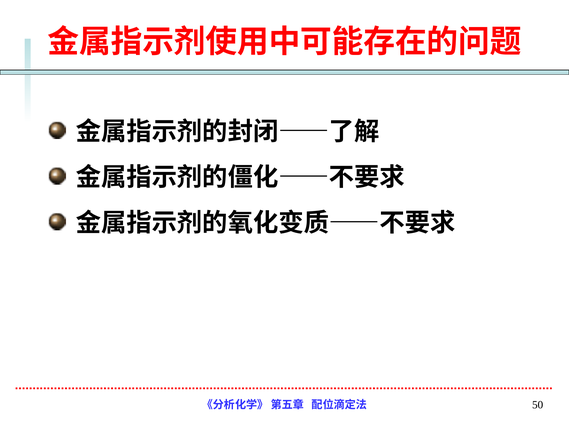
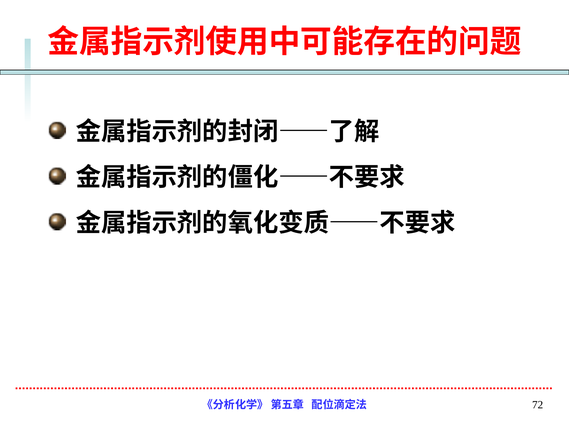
50: 50 -> 72
